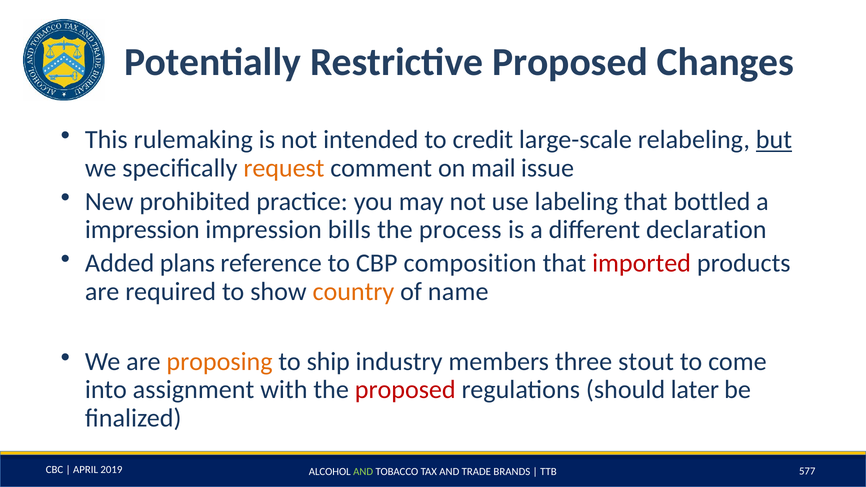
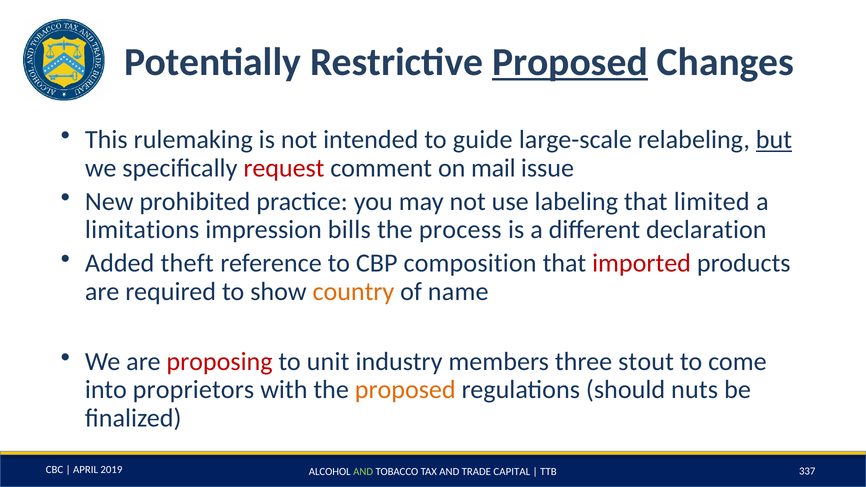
Proposed at (570, 62) underline: none -> present
credit: credit -> guide
request colour: orange -> red
bottled: bottled -> limited
impression at (142, 230): impression -> limitations
plans: plans -> theft
proposing colour: orange -> red
ship: ship -> unit
assignment: assignment -> proprietors
proposed at (405, 390) colour: red -> orange
later: later -> nuts
BRANDS: BRANDS -> CAPITAL
577: 577 -> 337
